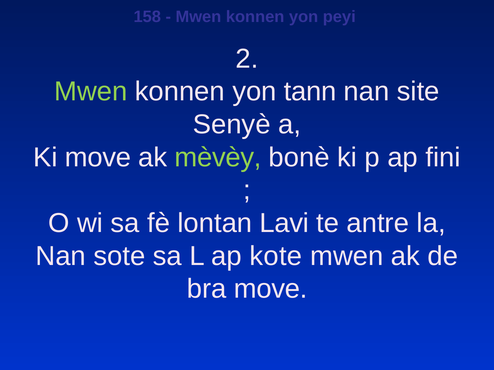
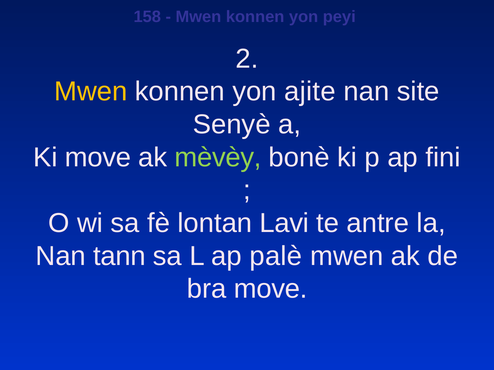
Mwen at (91, 92) colour: light green -> yellow
tann: tann -> ajite
sote: sote -> tann
kote: kote -> palè
